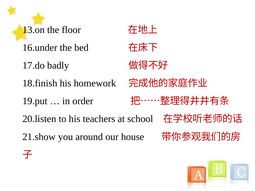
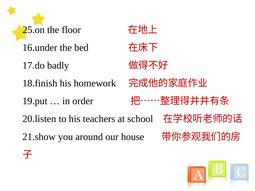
13.on: 13.on -> 25.on
